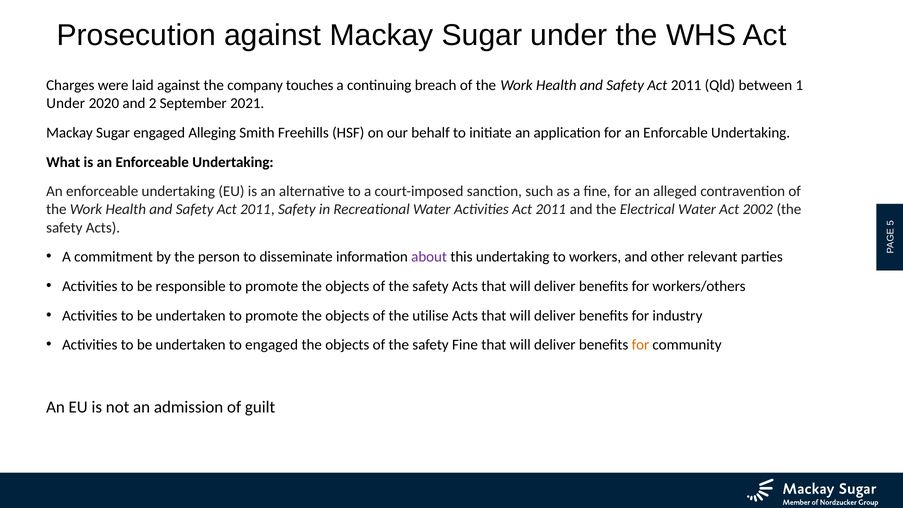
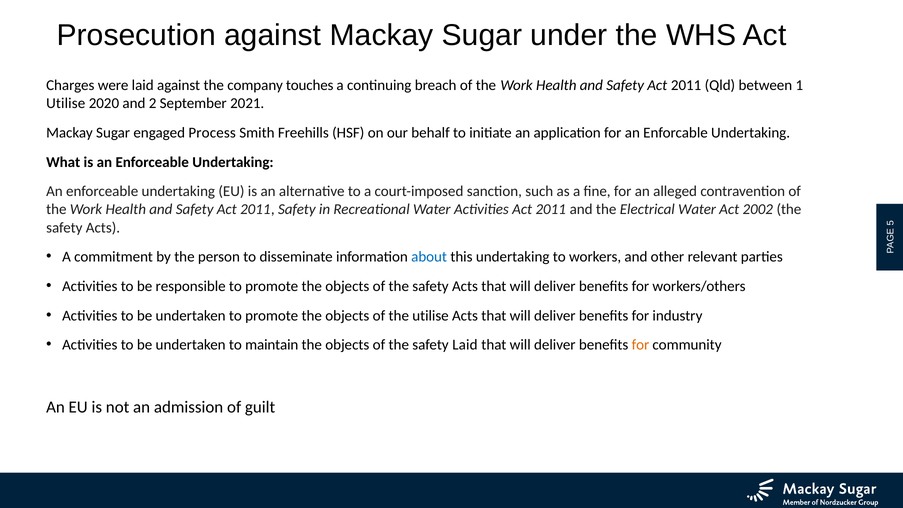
Under at (66, 103): Under -> Utilise
Alleging: Alleging -> Process
about colour: purple -> blue
to engaged: engaged -> maintain
safety Fine: Fine -> Laid
